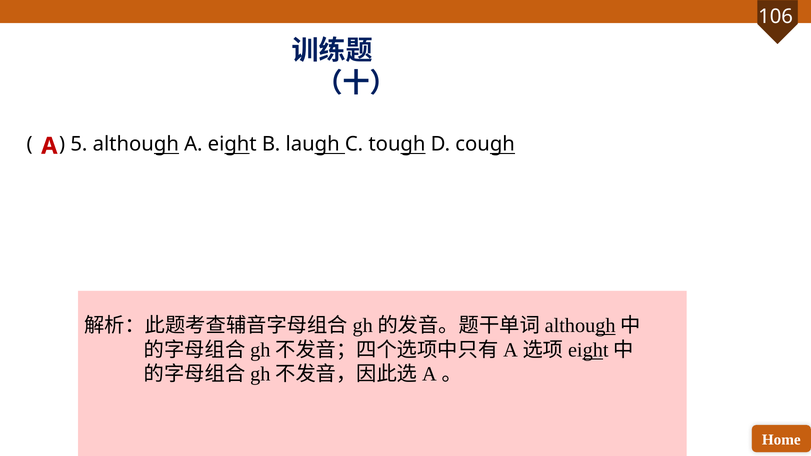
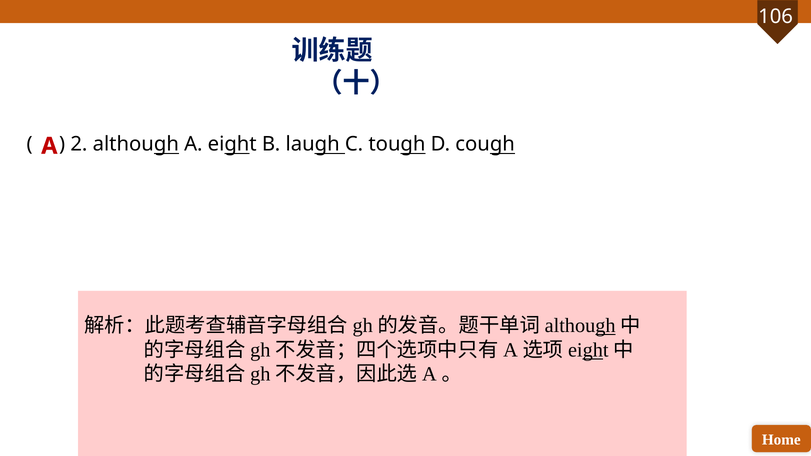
5: 5 -> 2
